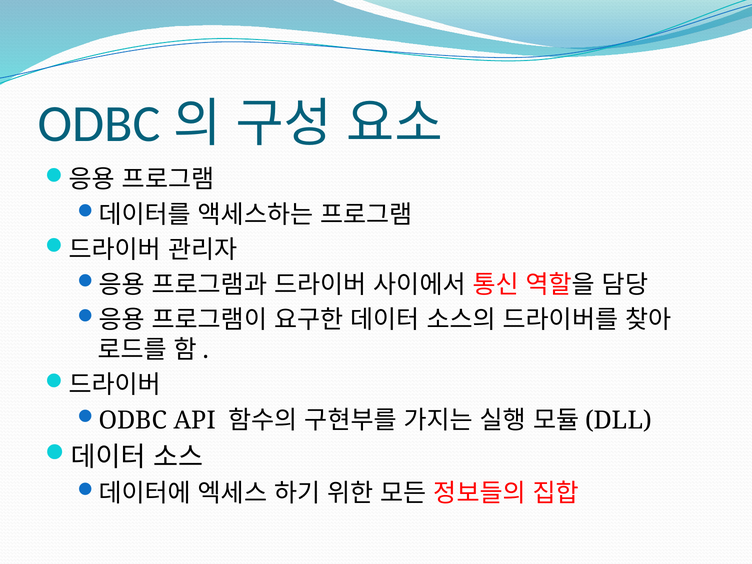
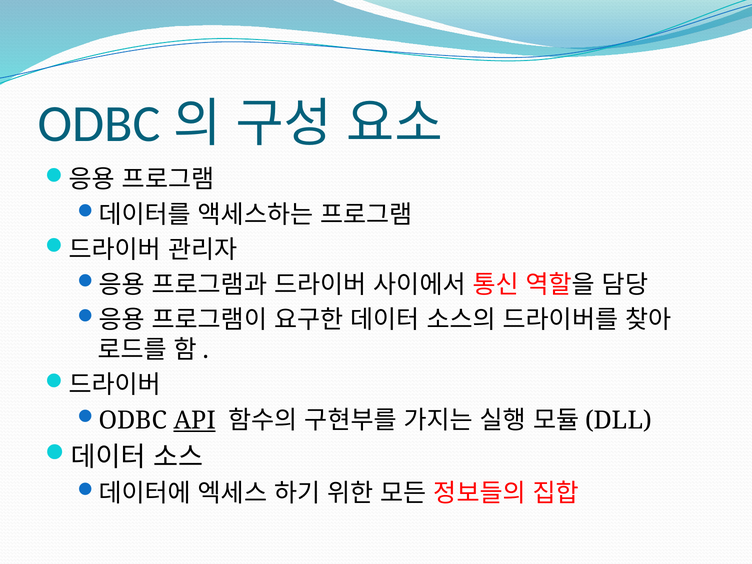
API underline: none -> present
